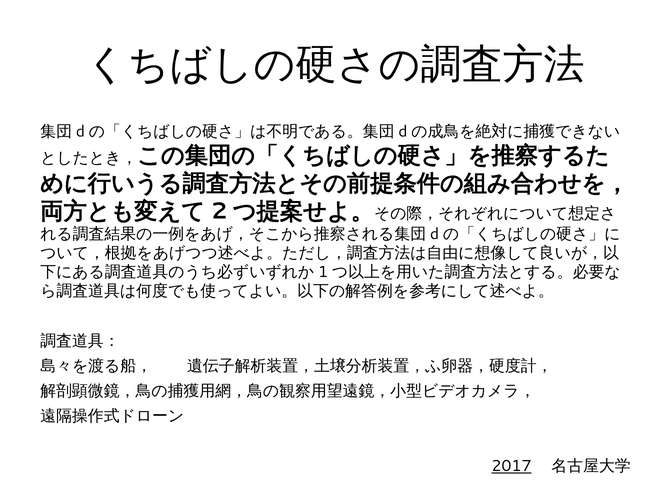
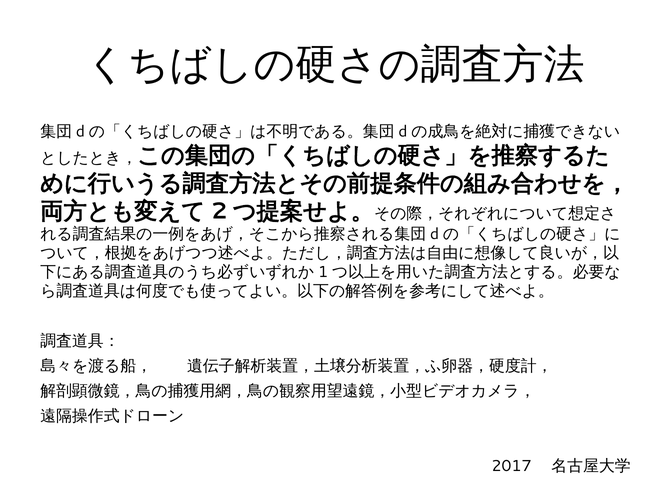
2017 underline: present -> none
